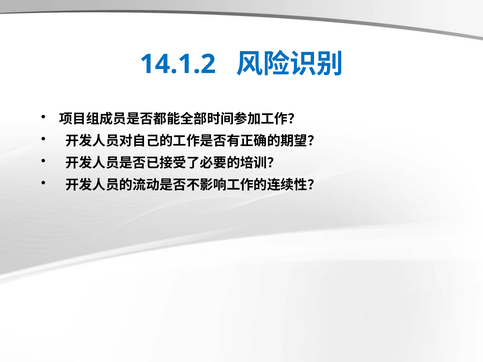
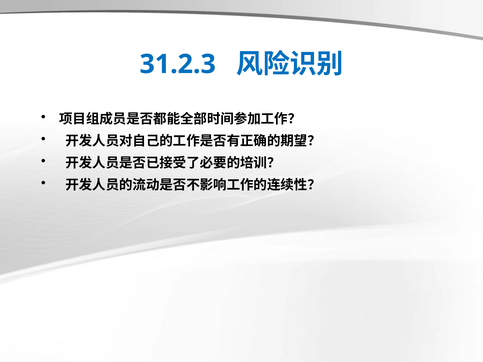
14.1.2: 14.1.2 -> 31.2.3
